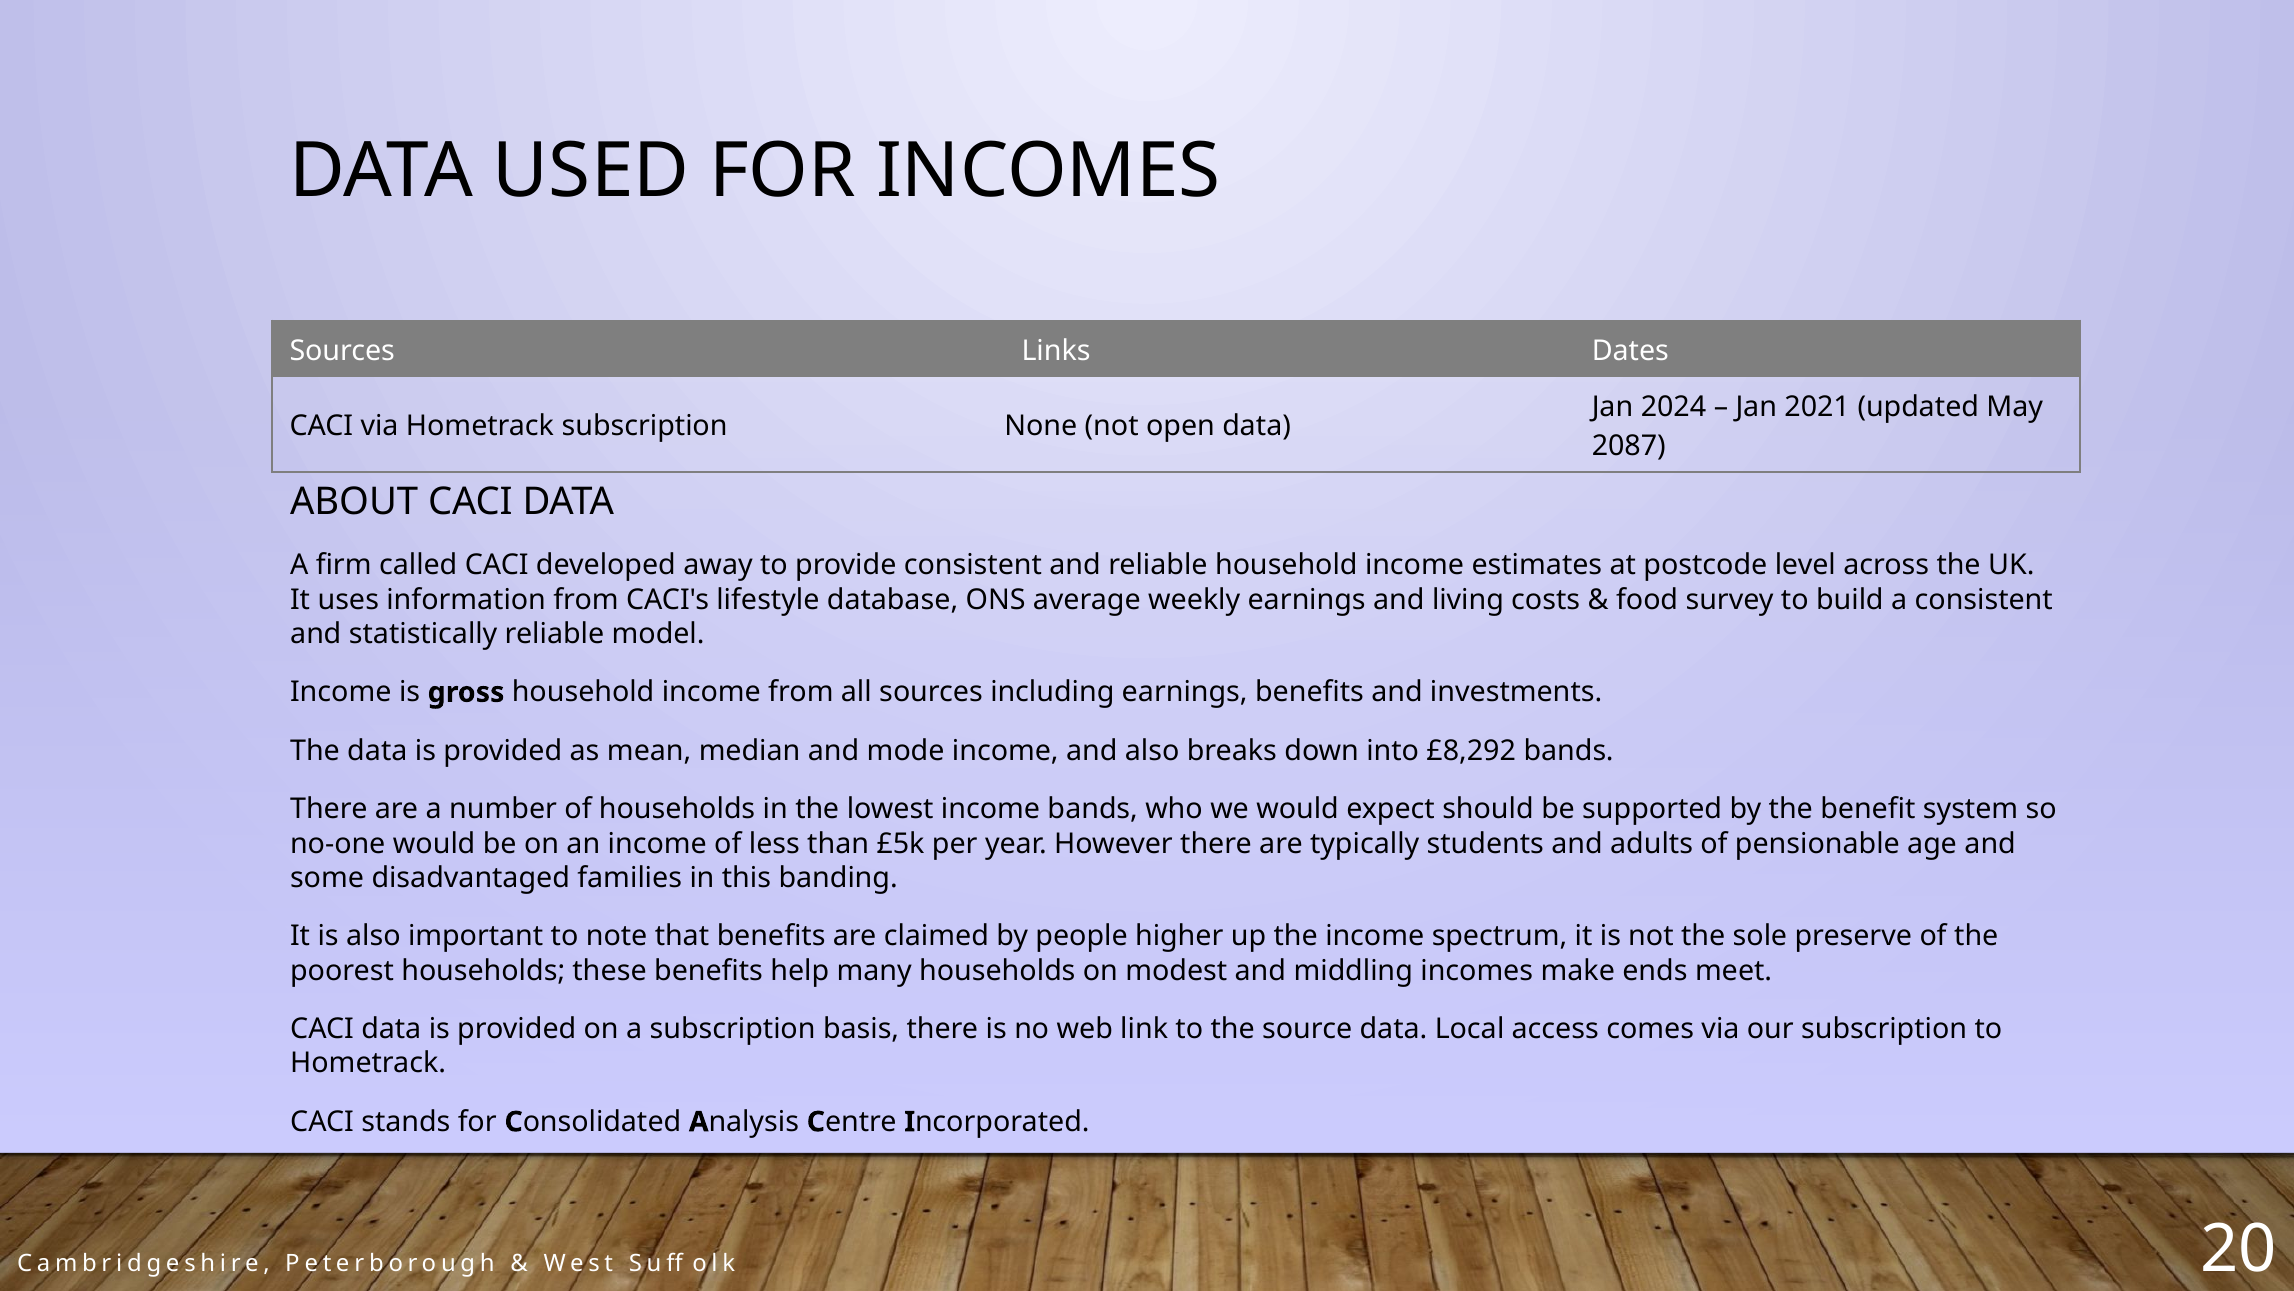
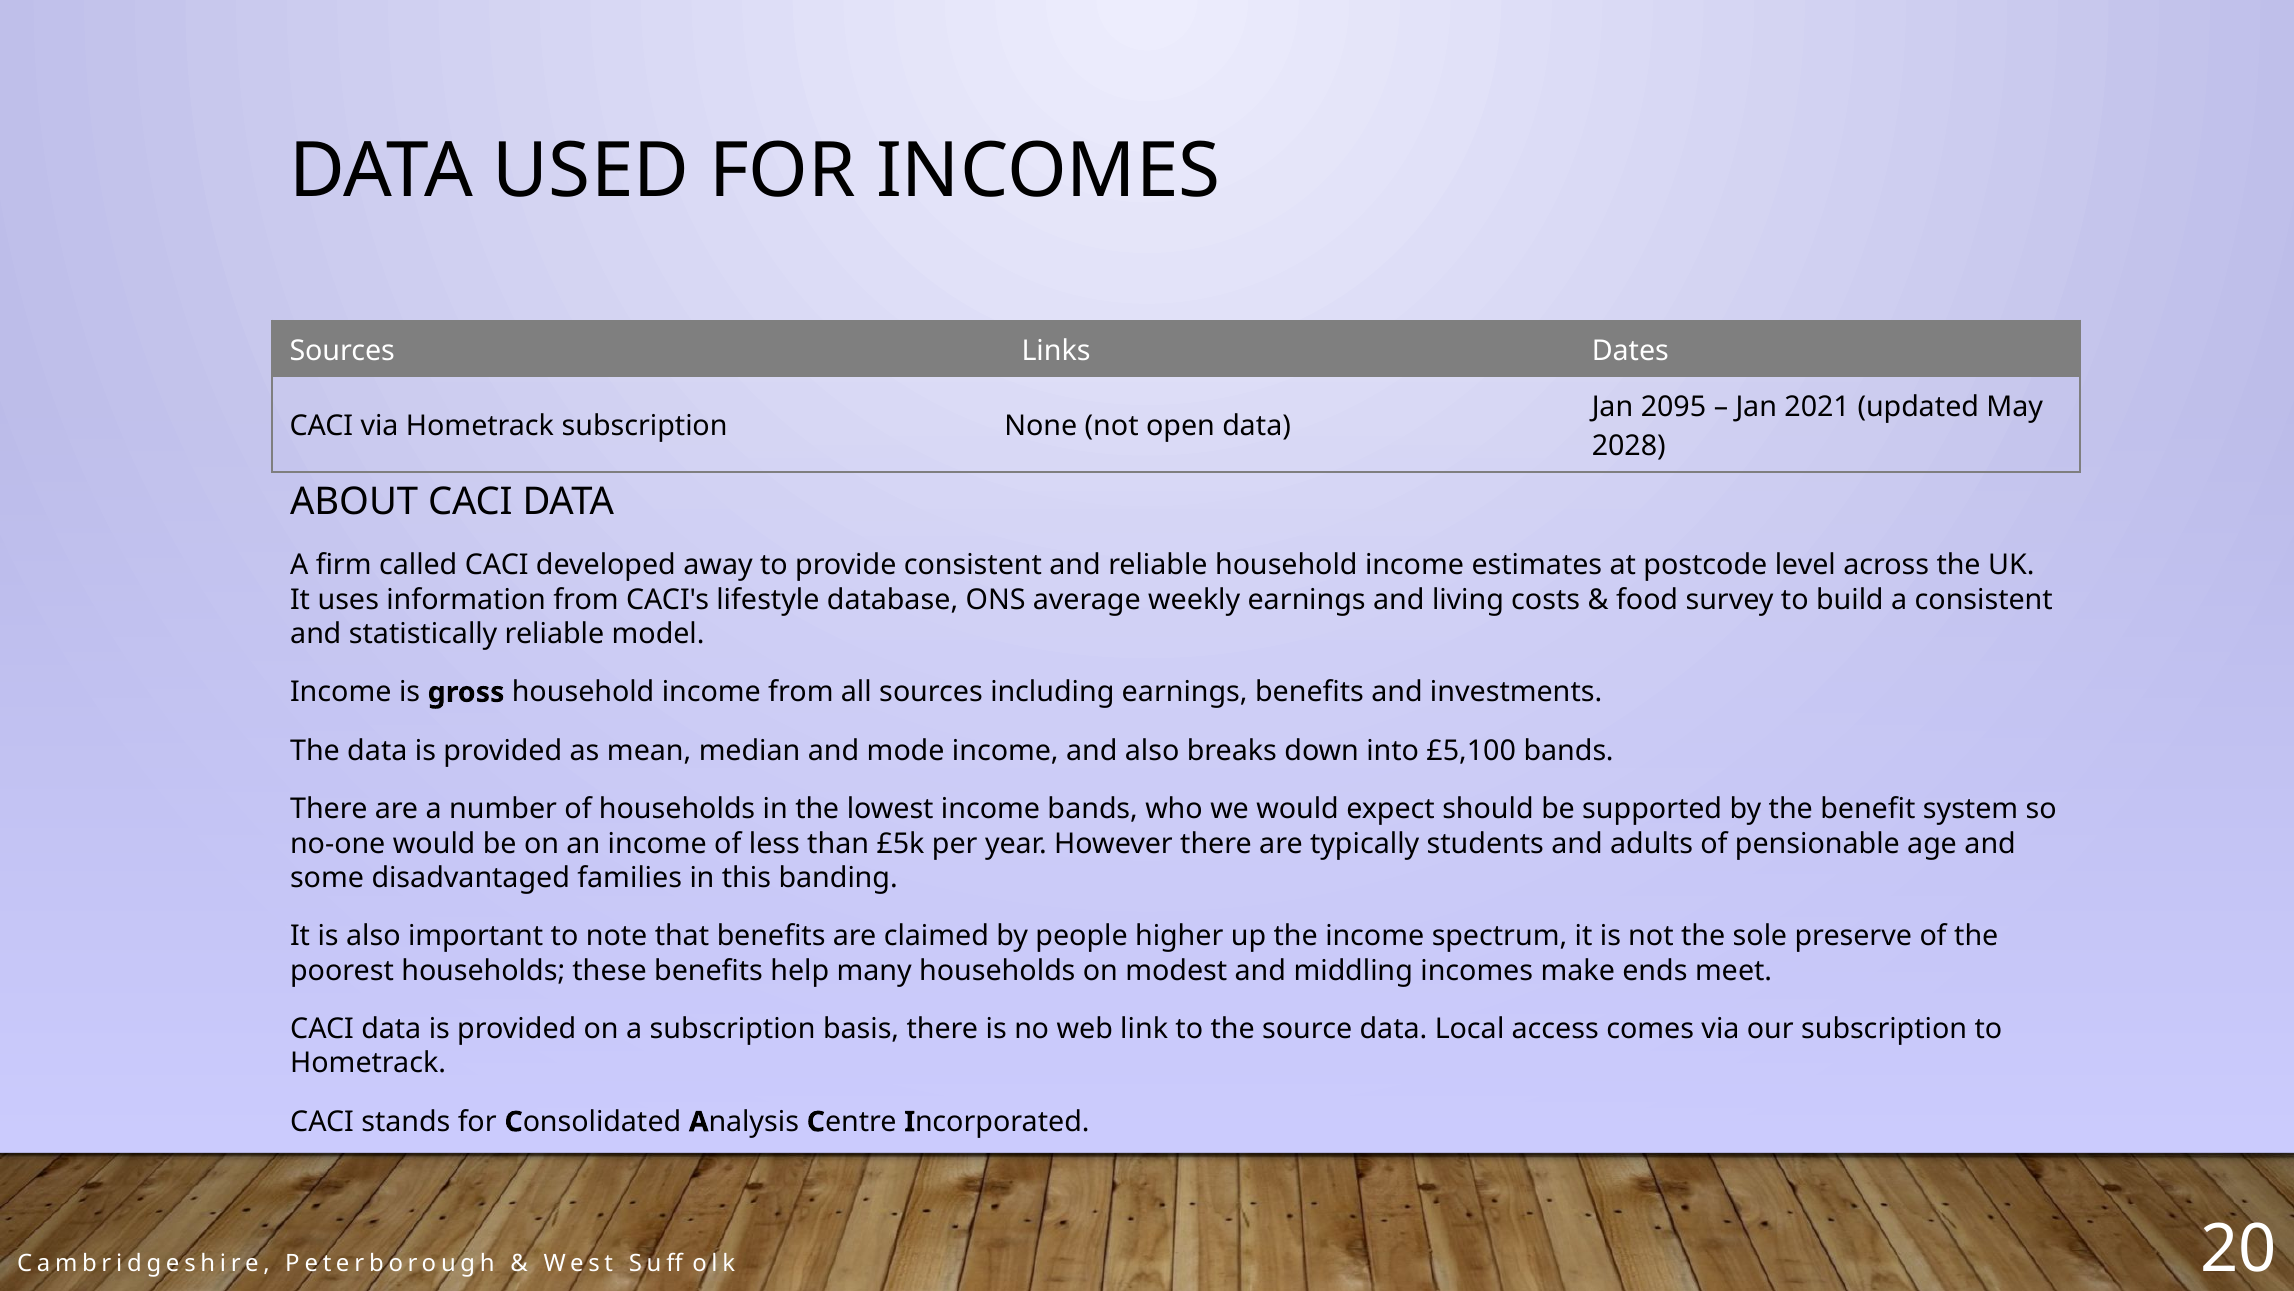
2024: 2024 -> 2095
2087: 2087 -> 2028
£8,292: £8,292 -> £5,100
